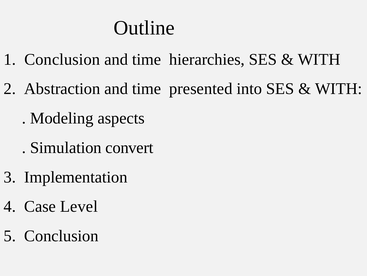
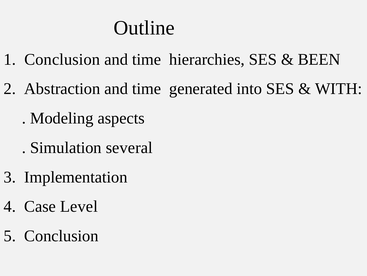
WITH at (319, 59): WITH -> BEEN
presented: presented -> generated
convert: convert -> several
